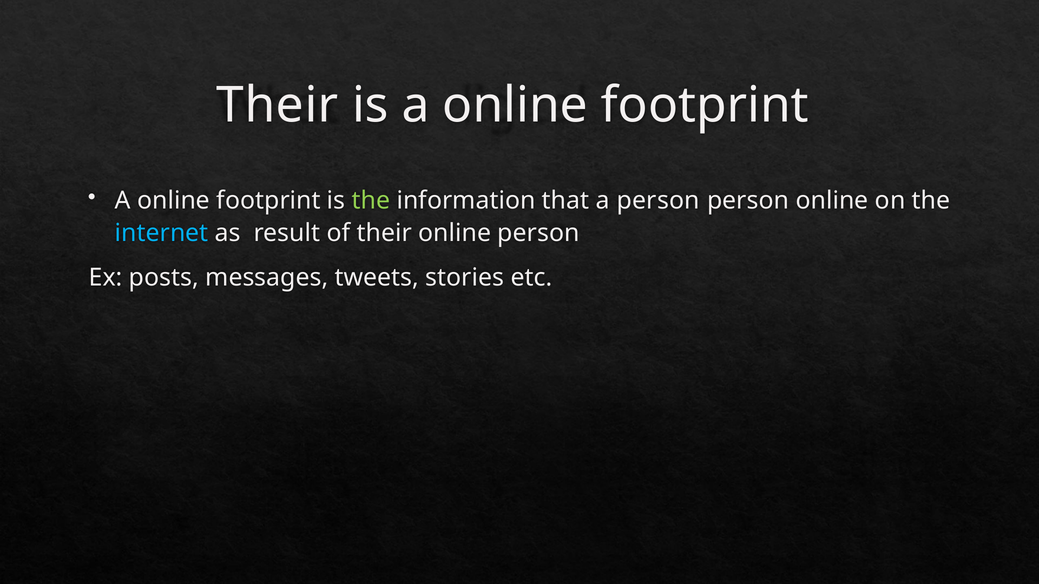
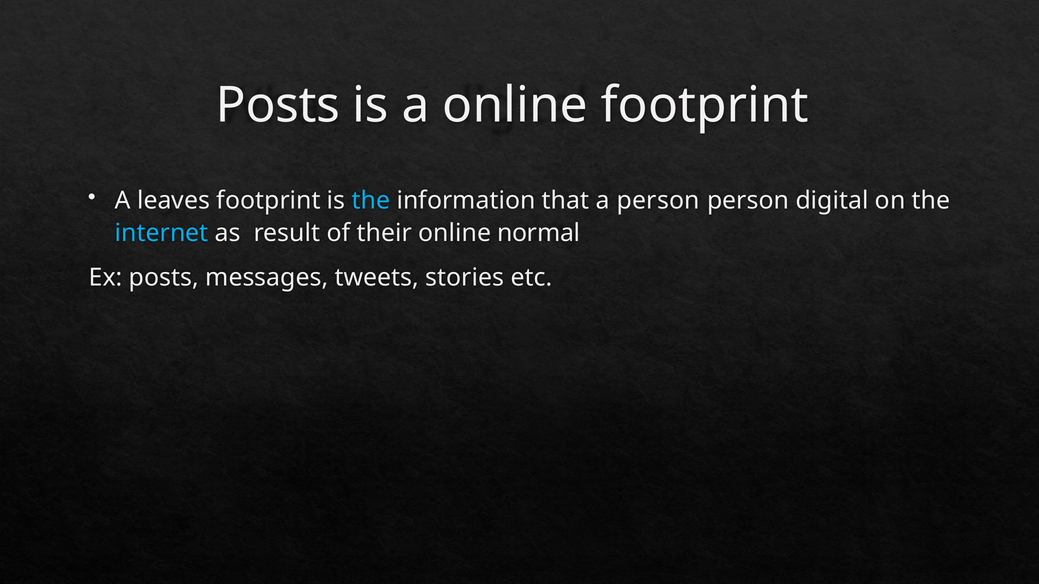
Their at (277, 105): Their -> Posts
online at (174, 200): online -> leaves
the at (371, 200) colour: light green -> light blue
person online: online -> digital
online person: person -> normal
